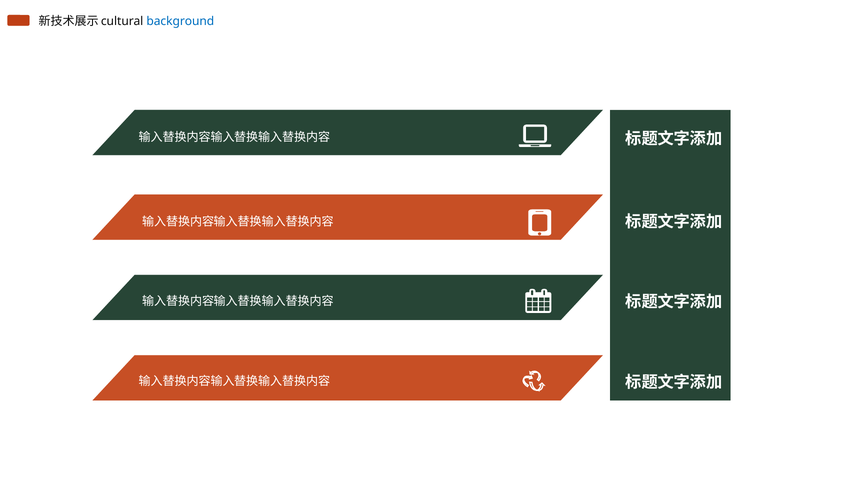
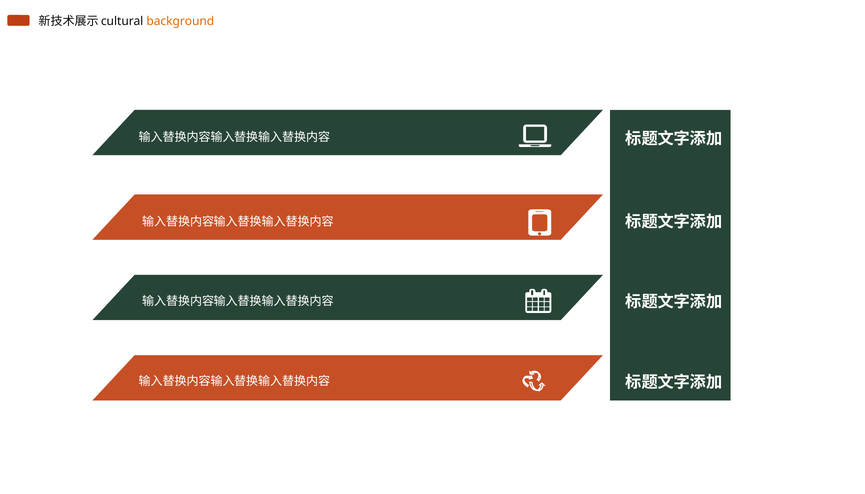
background colour: blue -> orange
